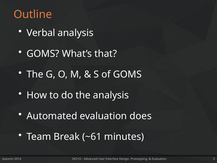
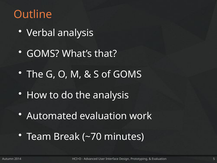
does: does -> work
~61: ~61 -> ~70
